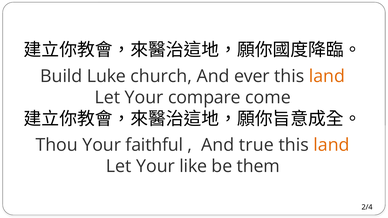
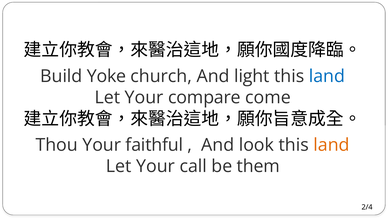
Luke: Luke -> Yoke
ever: ever -> light
land at (327, 76) colour: orange -> blue
true: true -> look
like: like -> call
